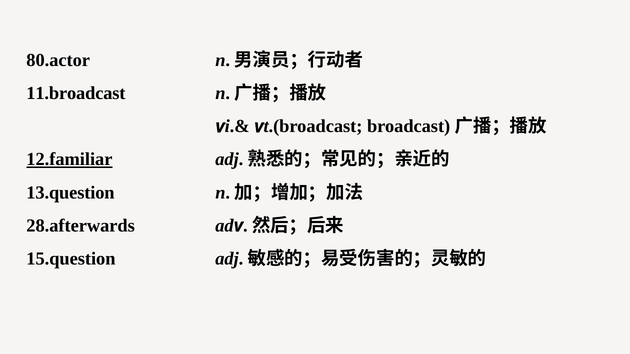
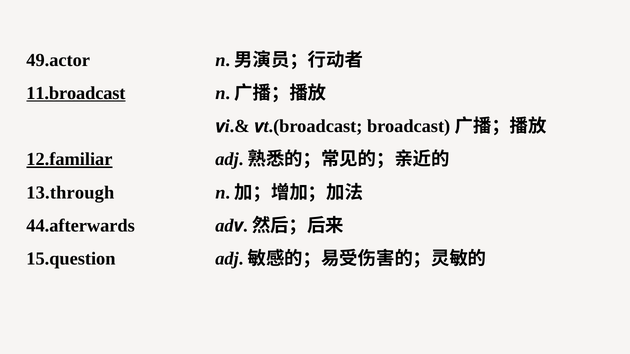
80.actor: 80.actor -> 49.actor
11.broadcast underline: none -> present
13.question: 13.question -> 13.through
28.afterwards: 28.afterwards -> 44.afterwards
